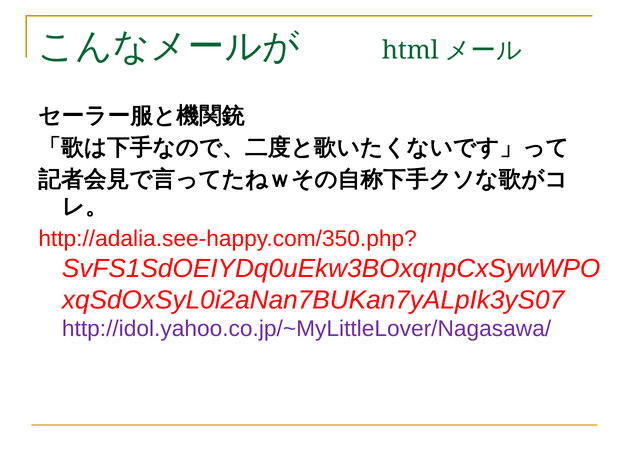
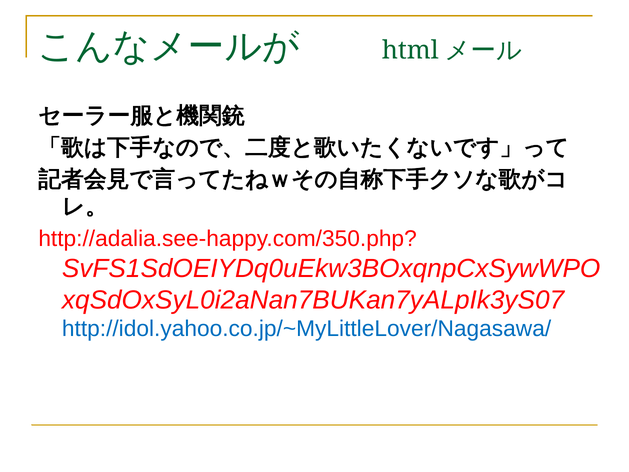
http://idol.yahoo.co.jp/~MyLittleLover/Nagasawa/ at (307, 329) colour: purple -> blue
